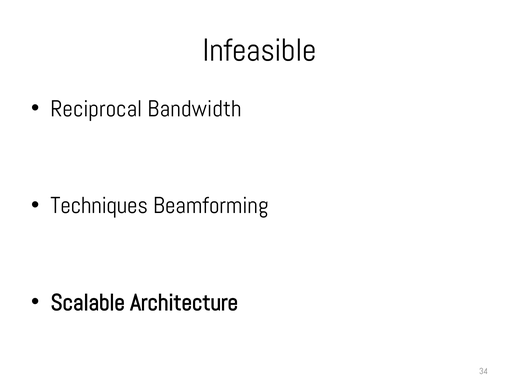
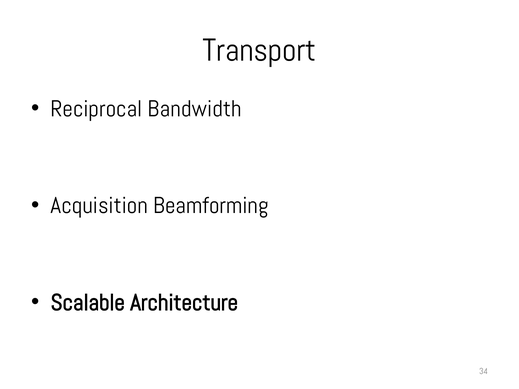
Infeasible: Infeasible -> Transport
Techniques: Techniques -> Acquisition
